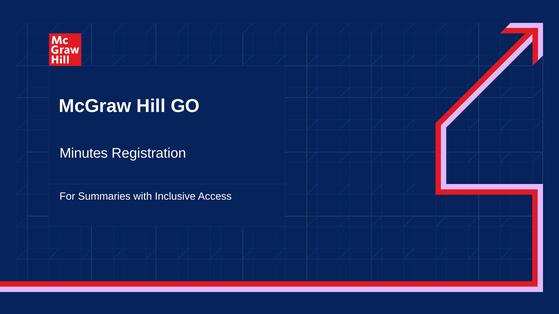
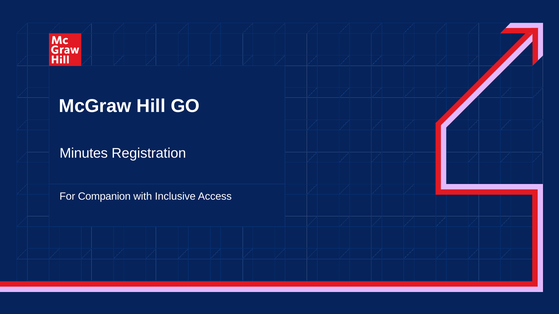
Summaries: Summaries -> Companion
